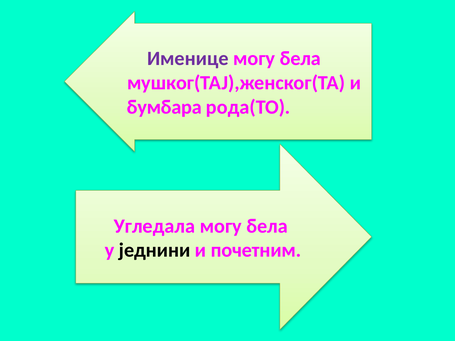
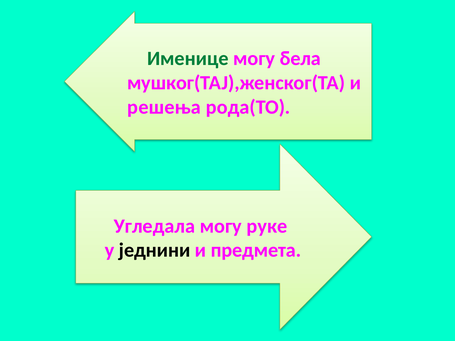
Именице colour: purple -> green
бумбара: бумбара -> решења
бела at (267, 226): бела -> руке
почетним: почетним -> предмета
